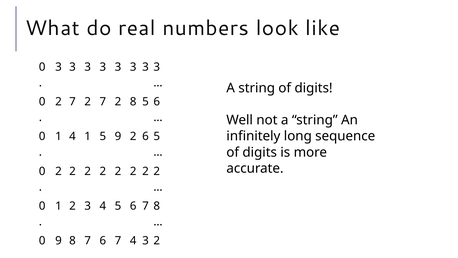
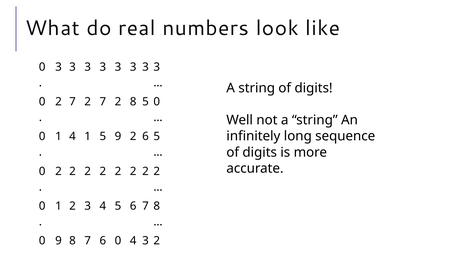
8 5 6: 6 -> 0
7 6 7: 7 -> 0
